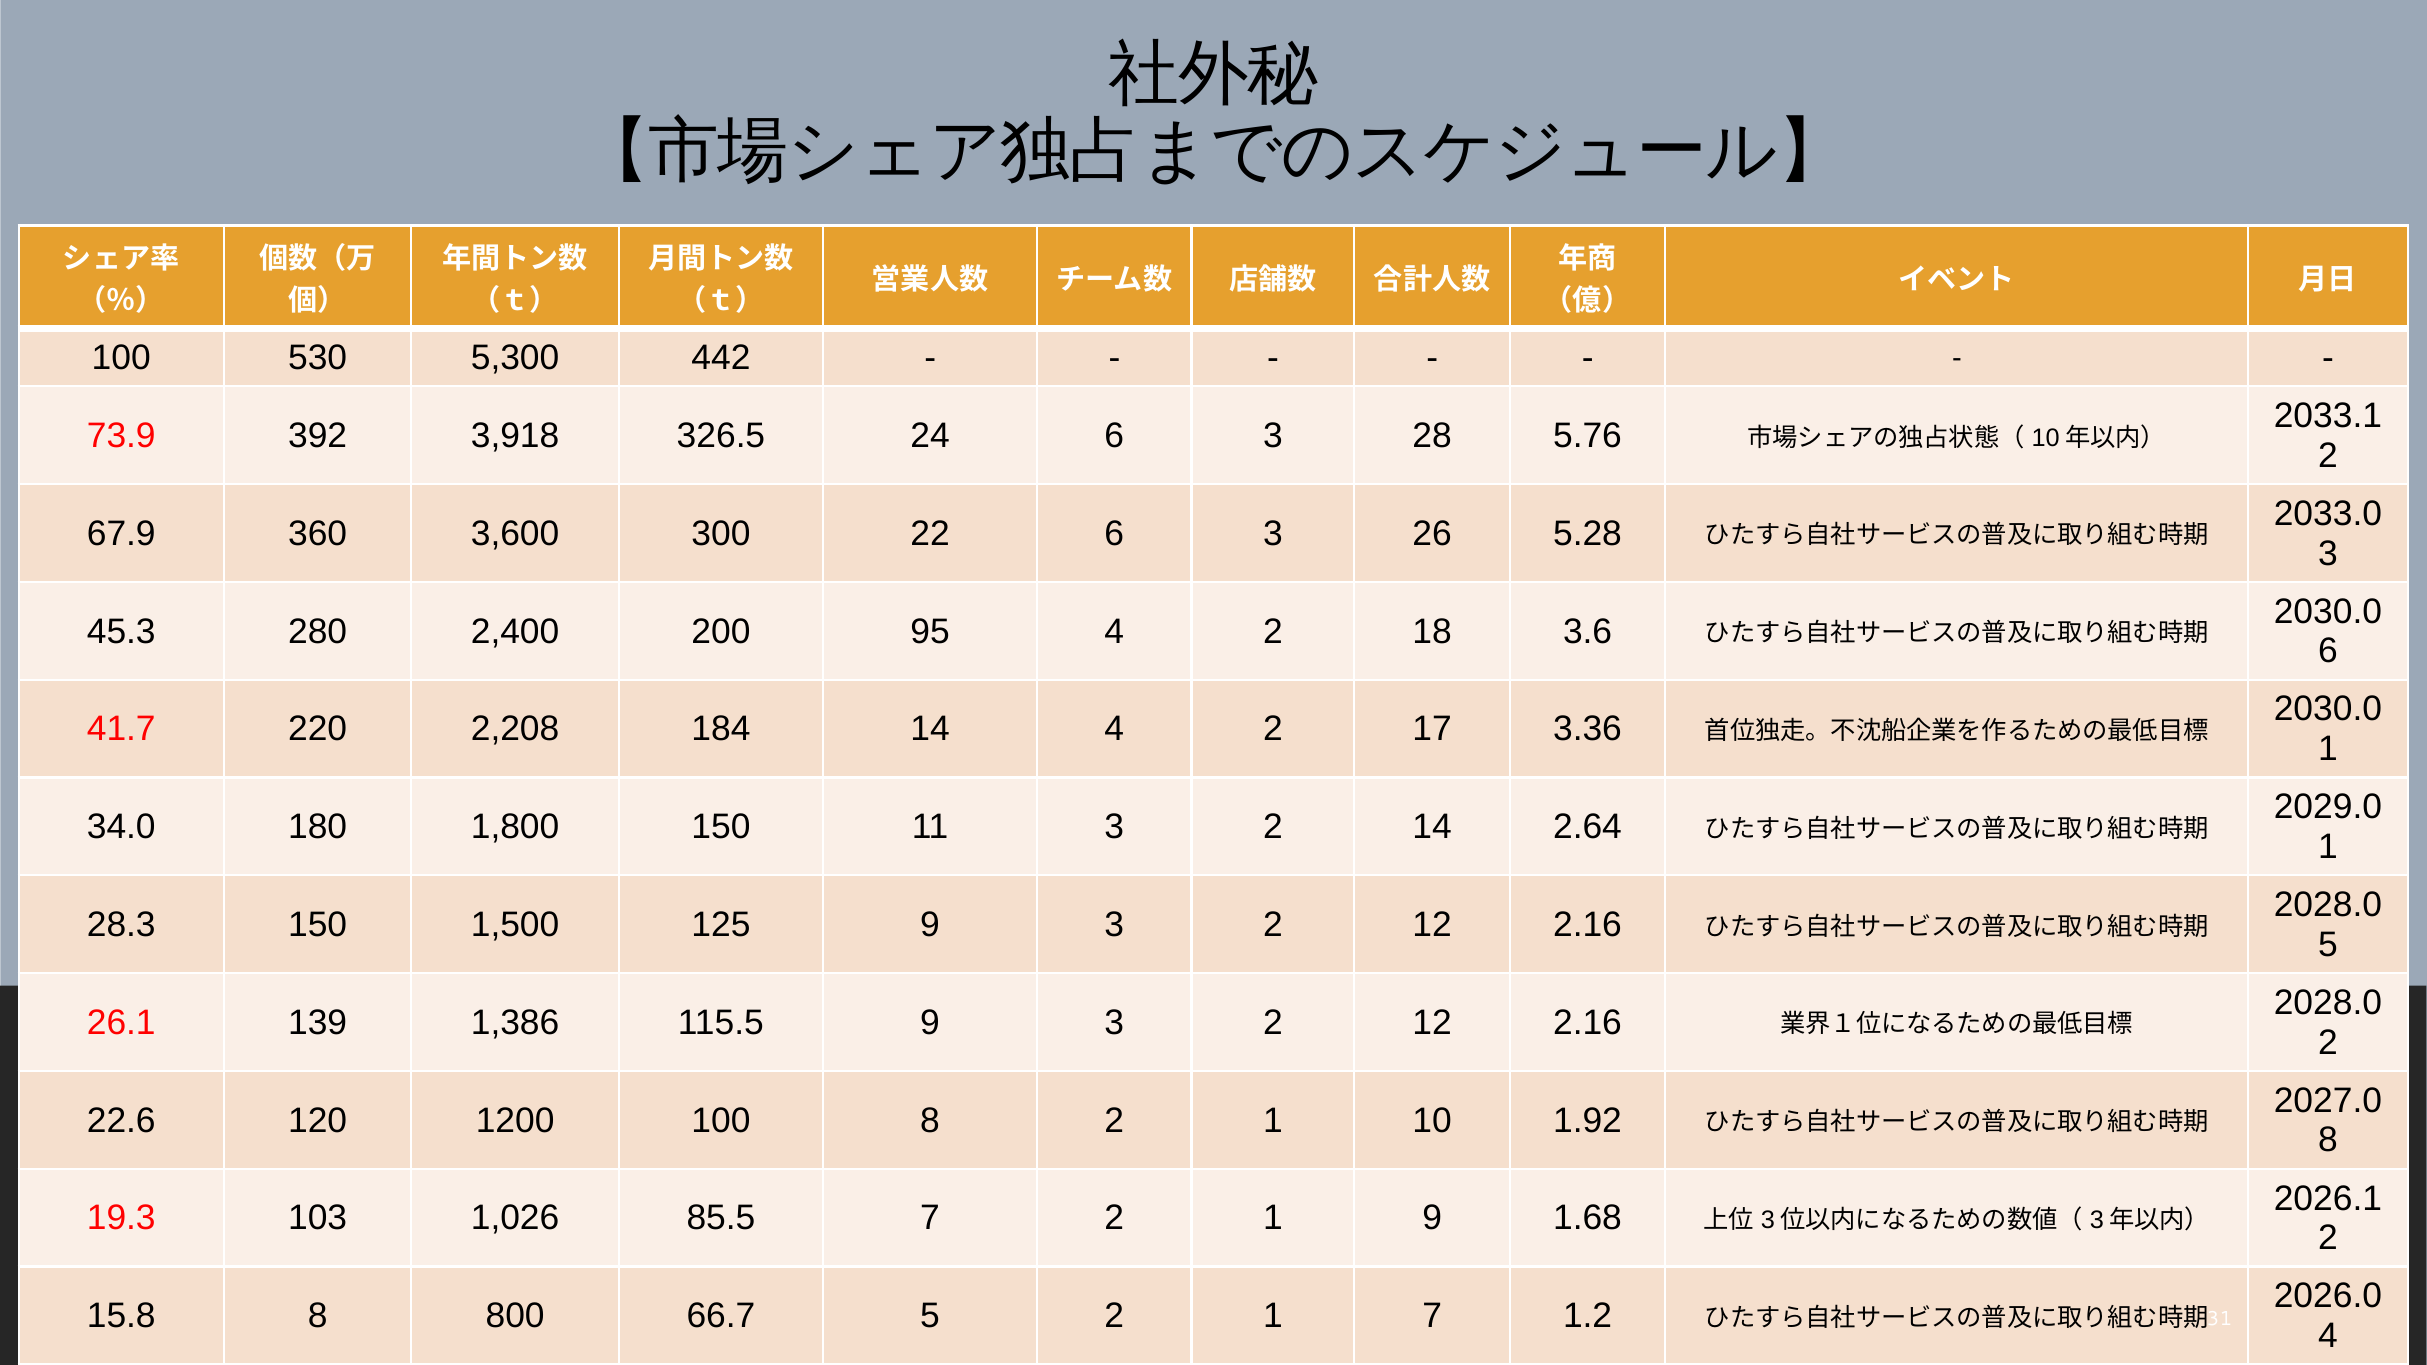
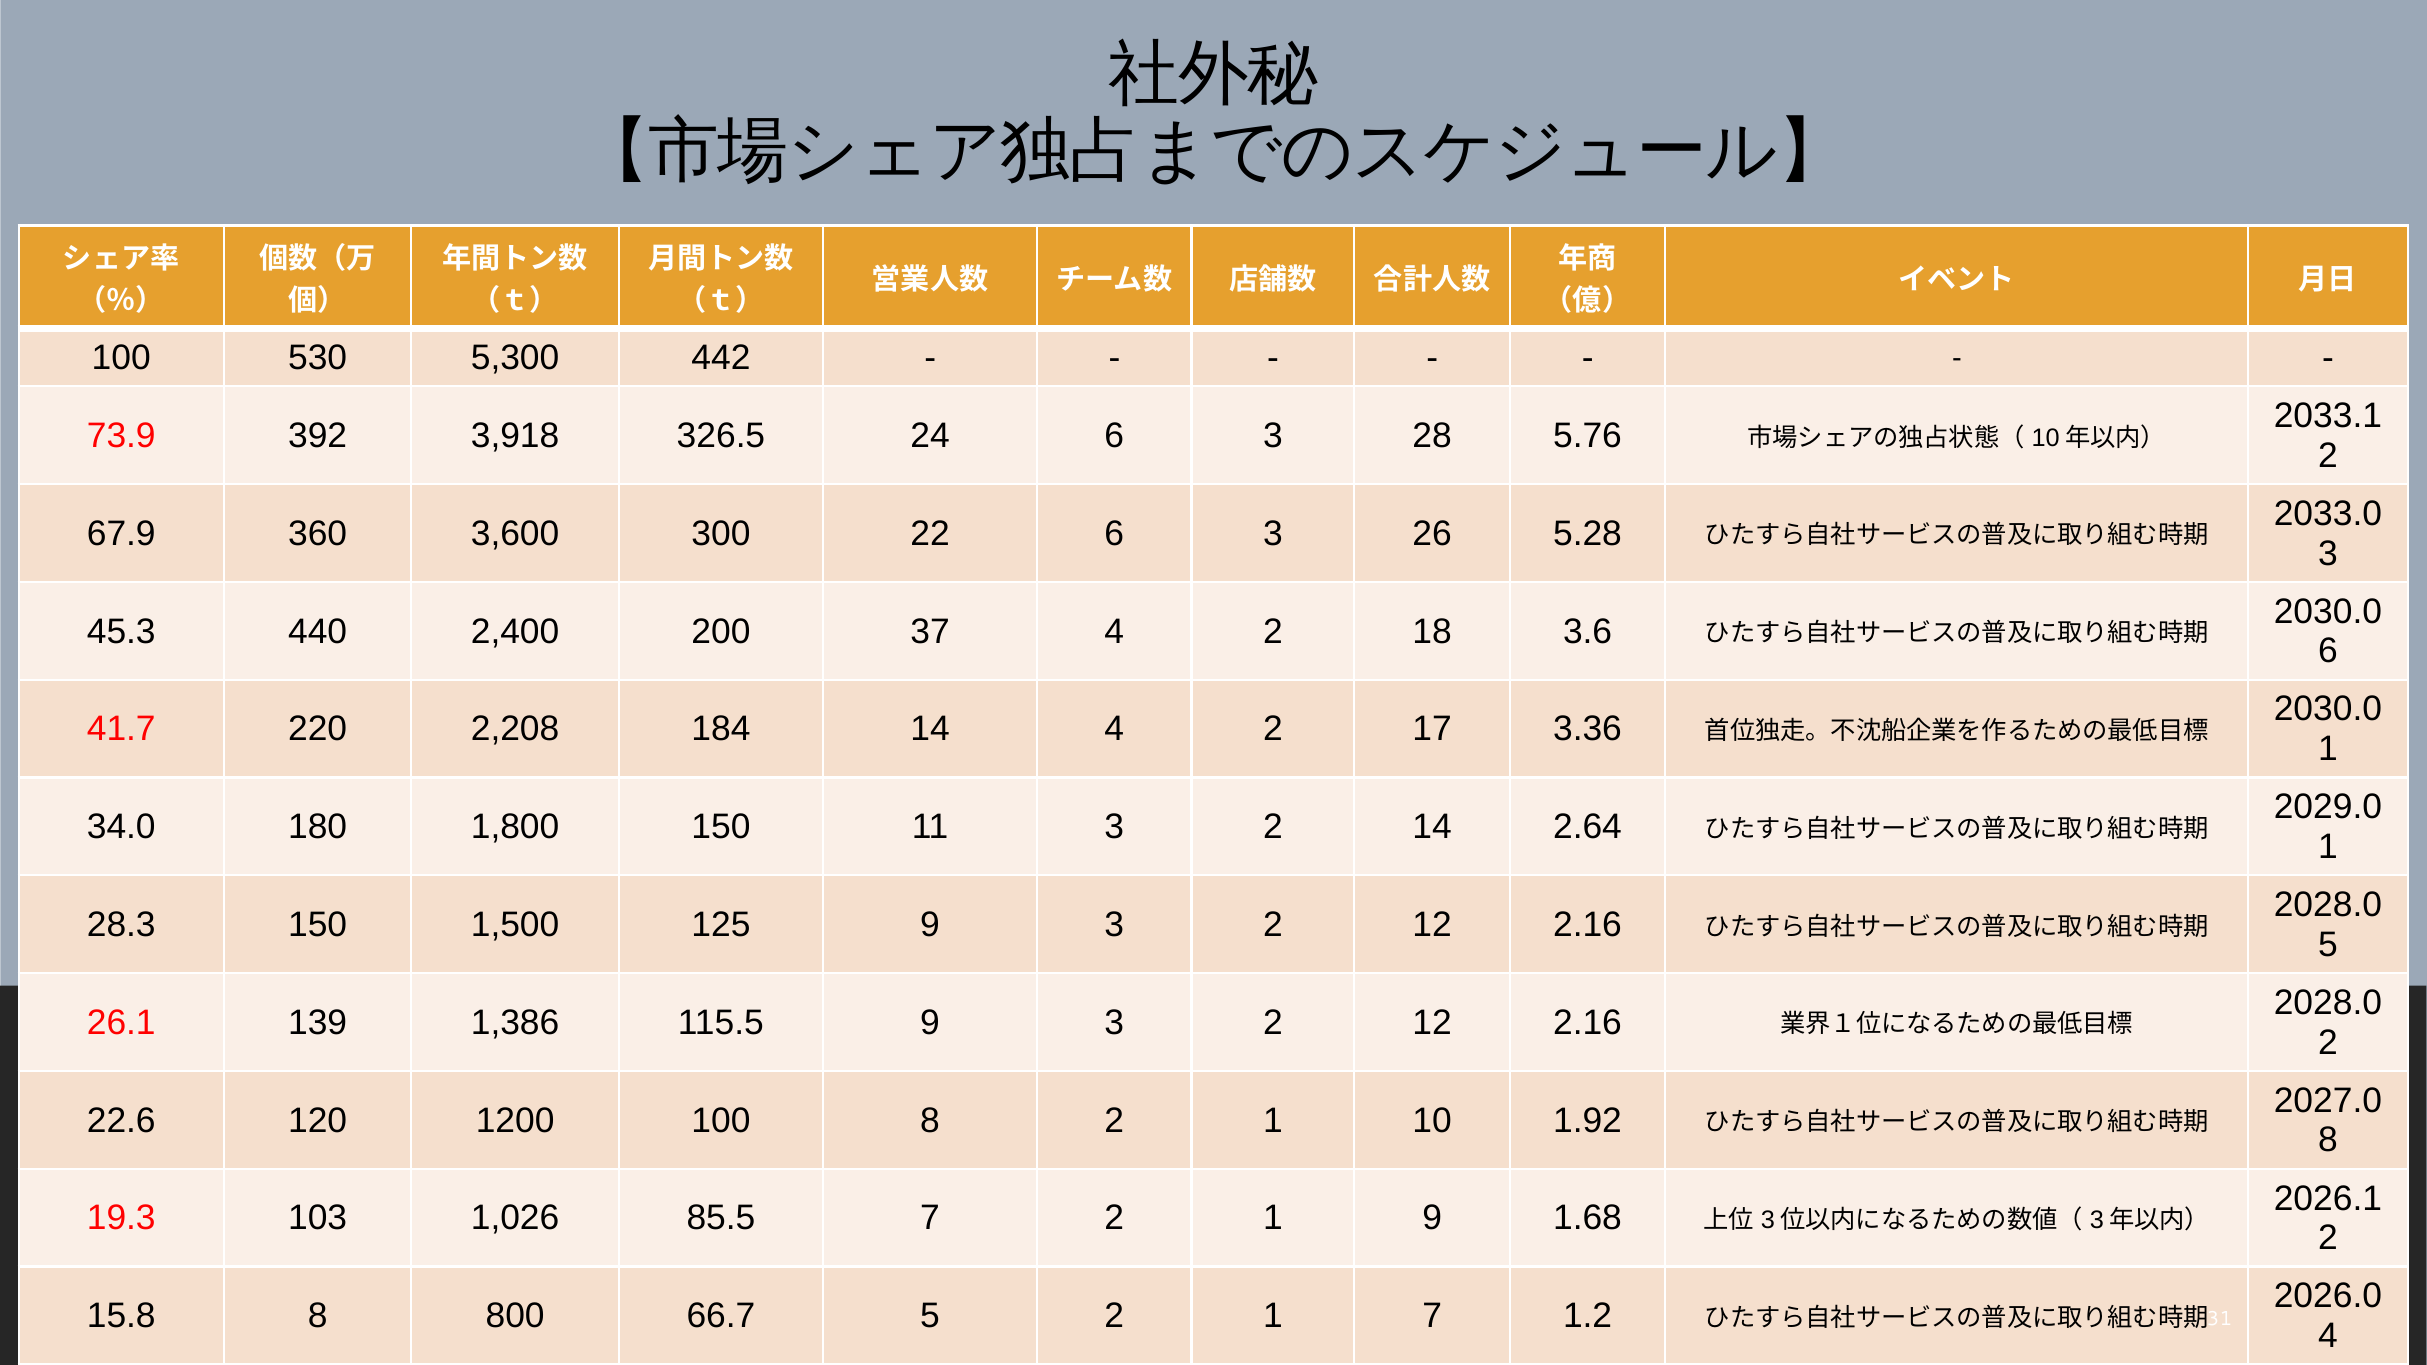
280: 280 -> 440
95: 95 -> 37
